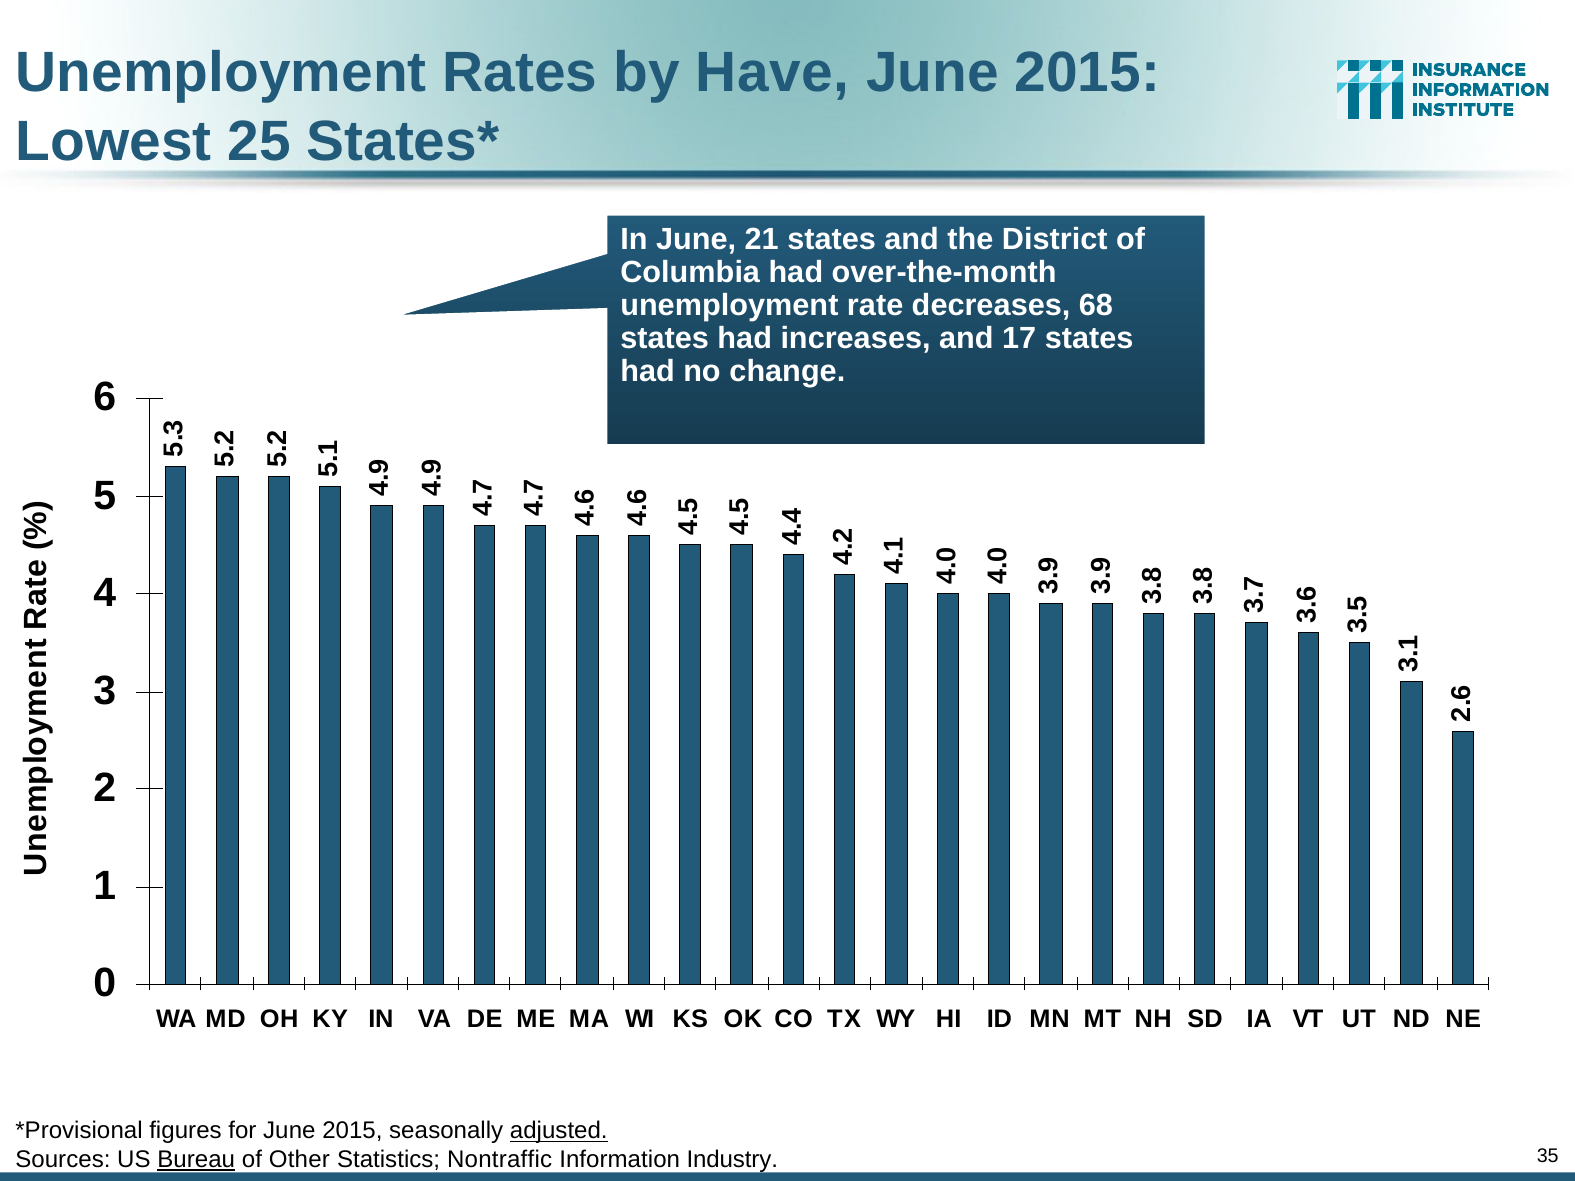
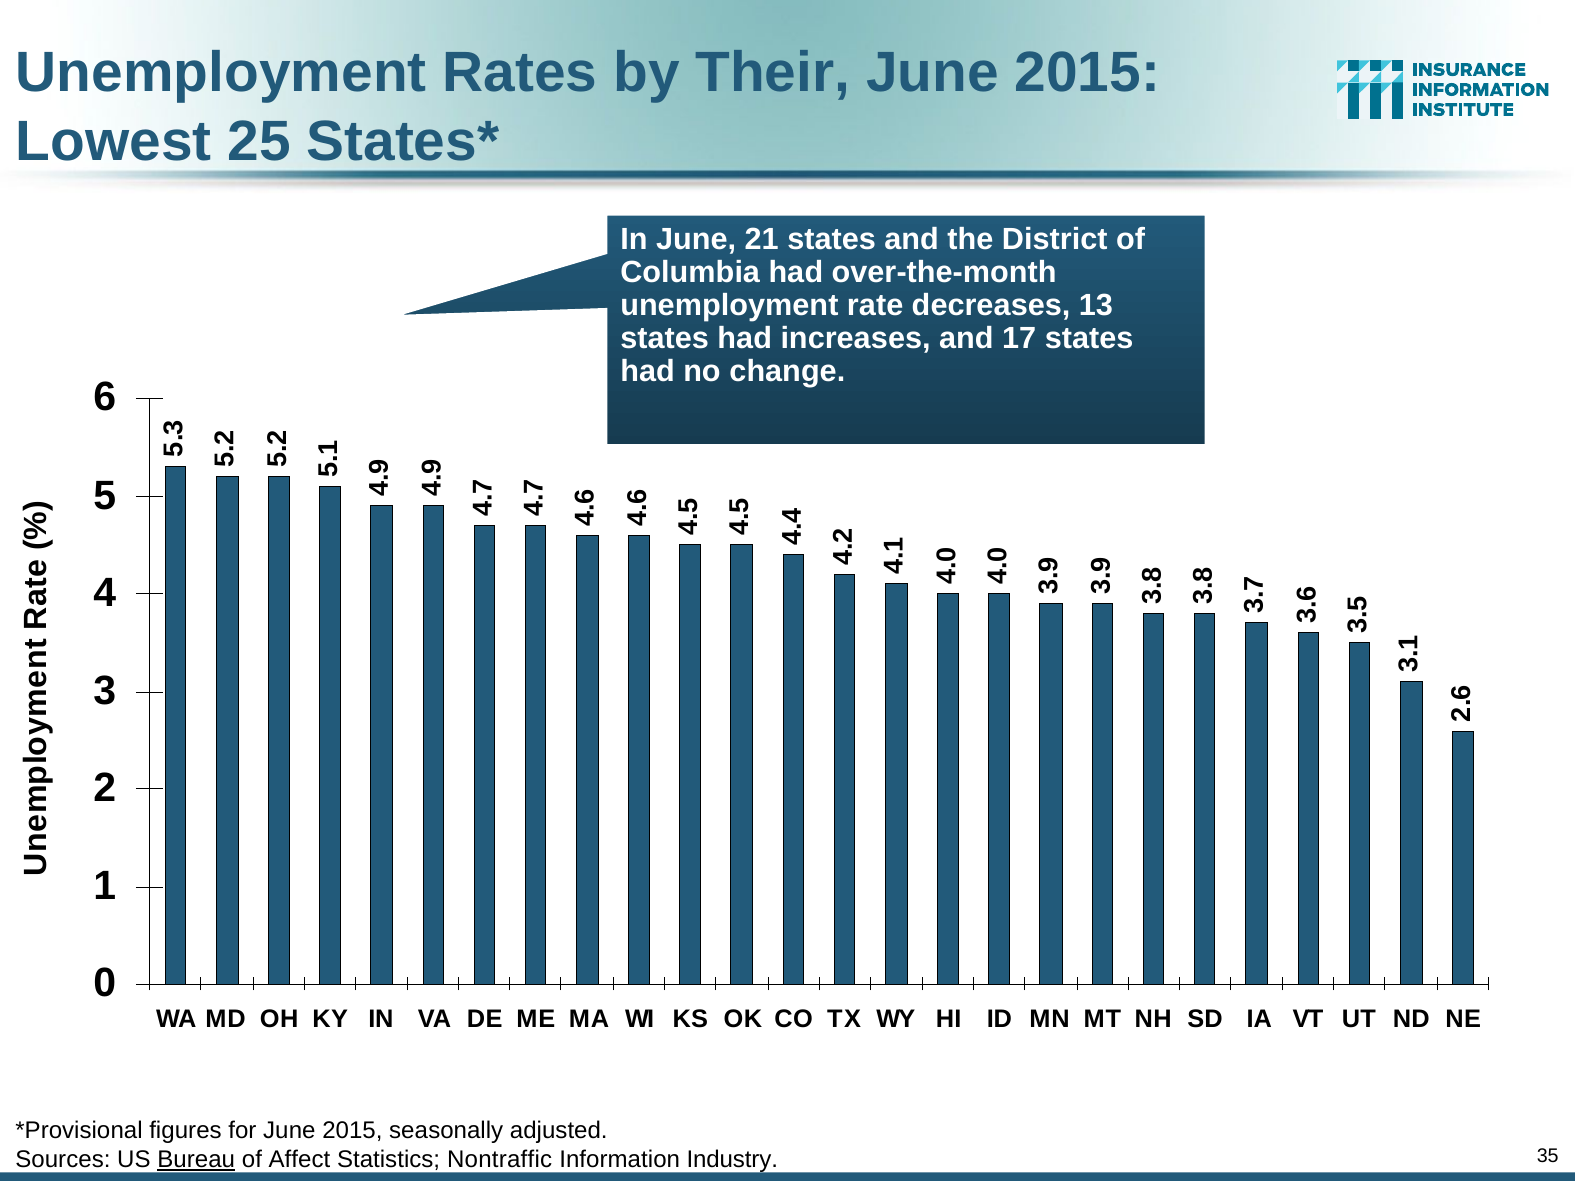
Have: Have -> Their
68: 68 -> 13
adjusted underline: present -> none
Other: Other -> Affect
